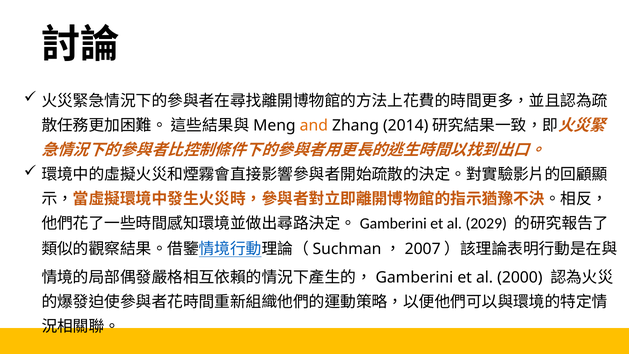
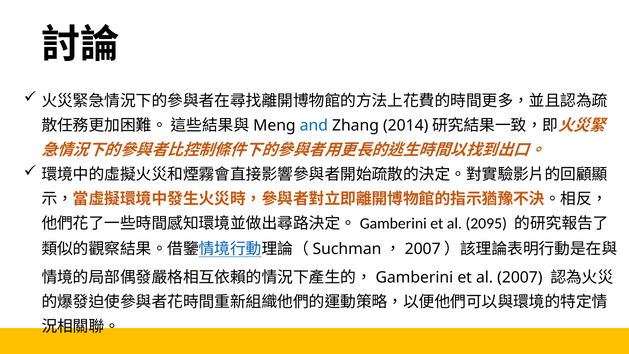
and colour: orange -> blue
2029: 2029 -> 2095
al 2000: 2000 -> 2007
